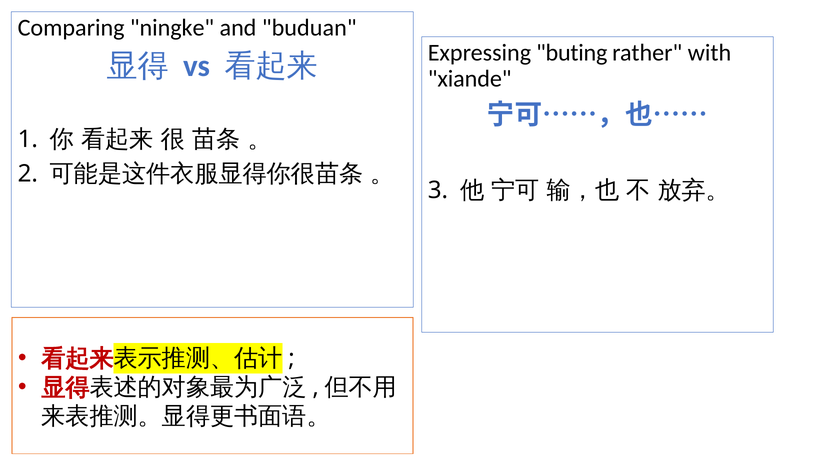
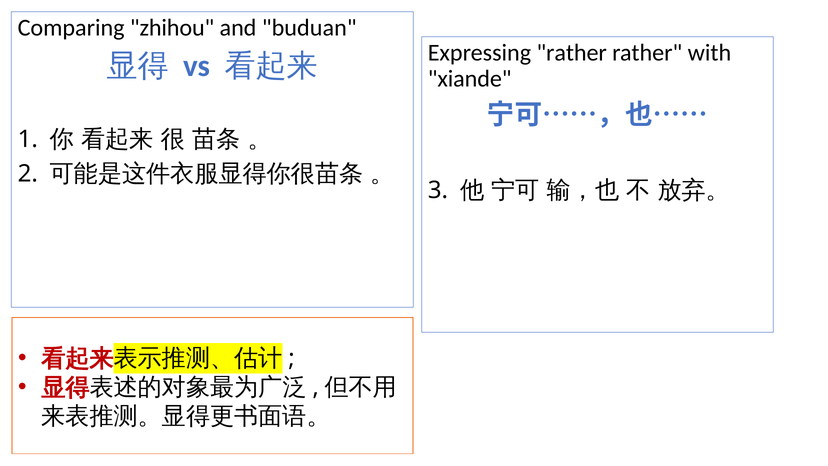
ningke: ningke -> zhihou
Expressing buting: buting -> rather
